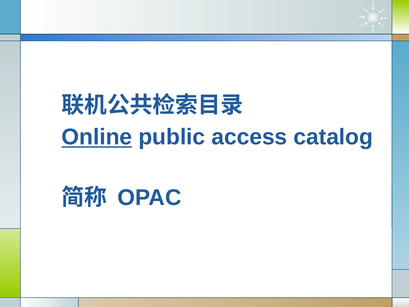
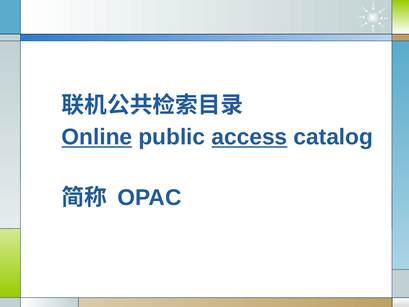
access underline: none -> present
